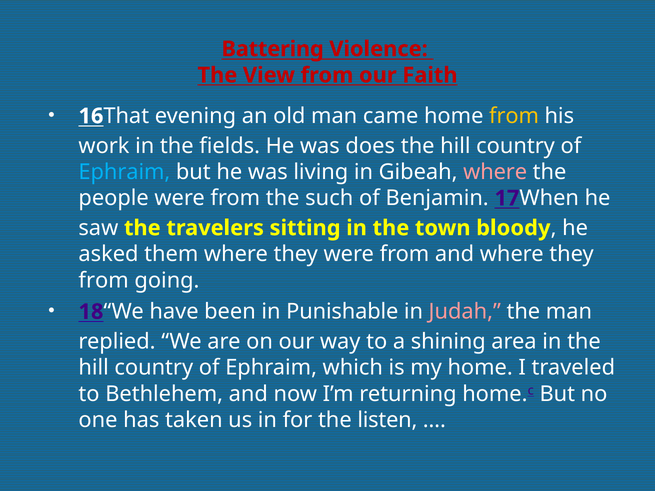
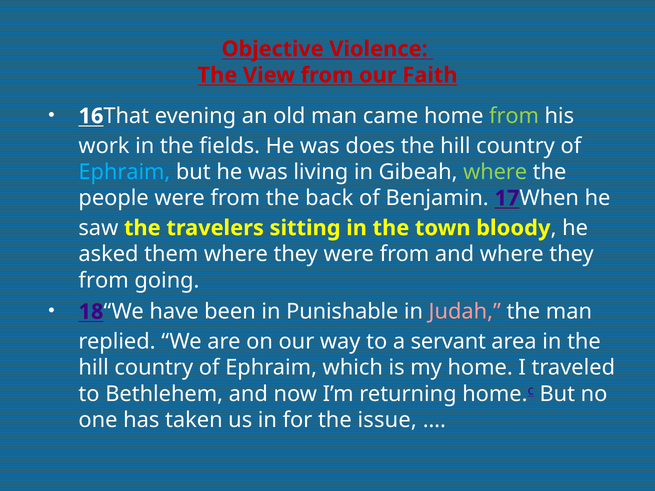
Battering: Battering -> Objective
from at (514, 116) colour: yellow -> light green
where at (495, 172) colour: pink -> light green
such: such -> back
shining: shining -> servant
listen: listen -> issue
